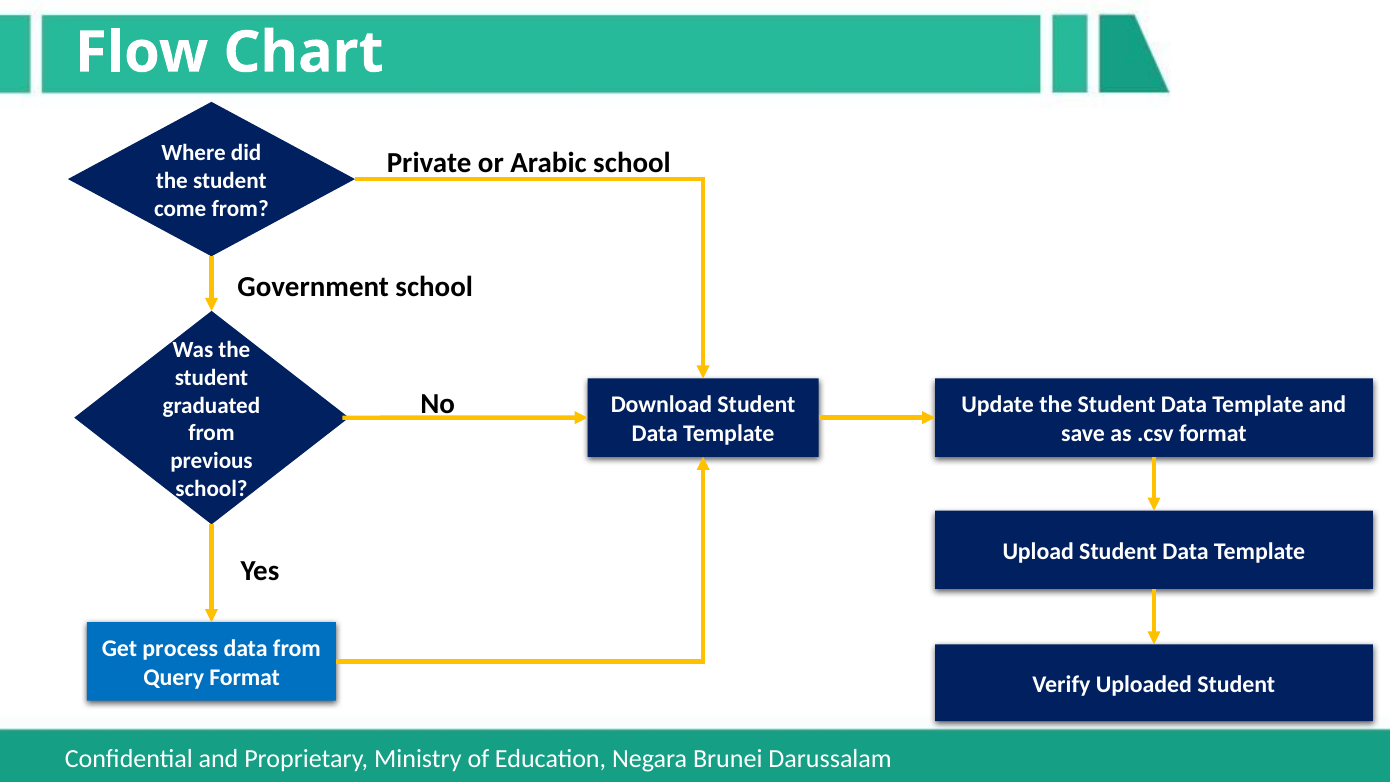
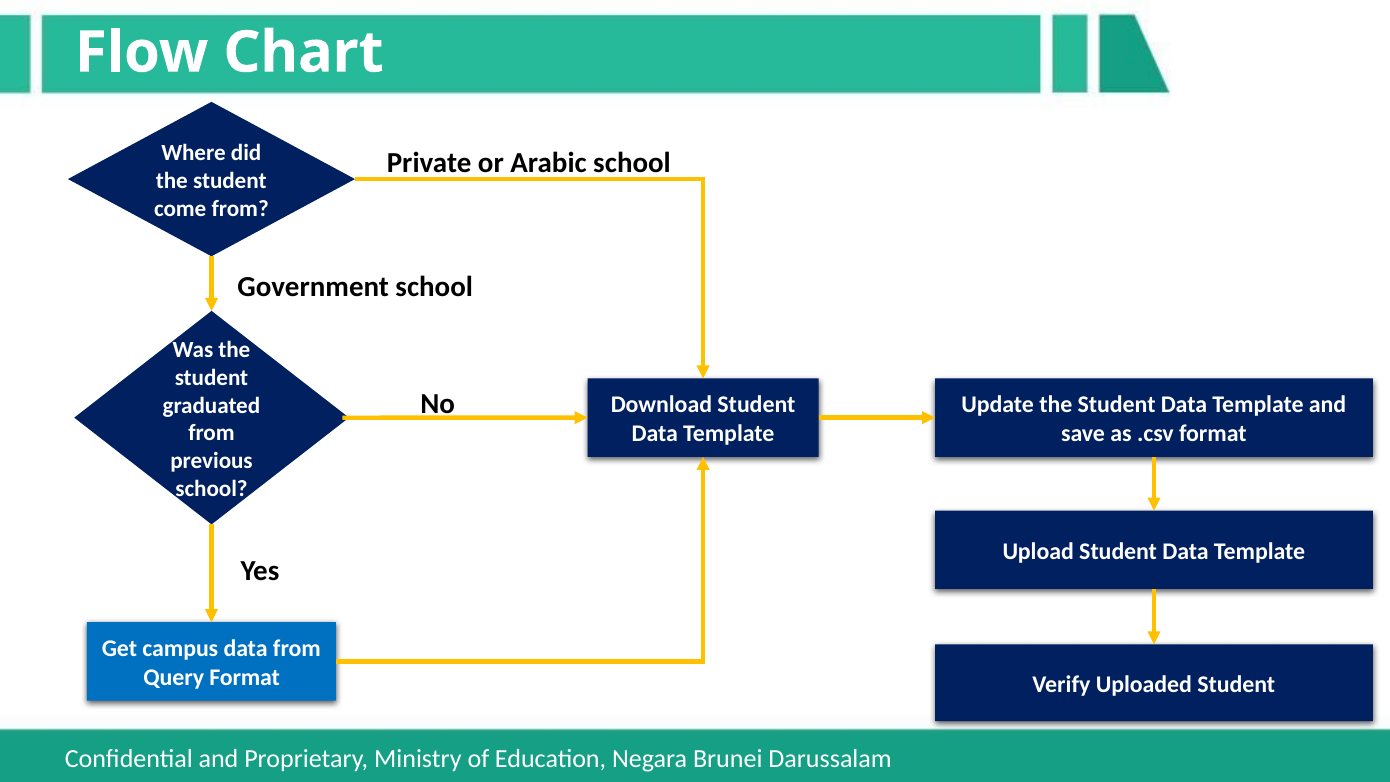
process: process -> campus
